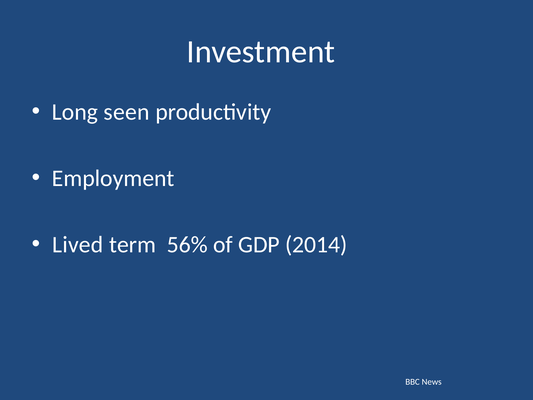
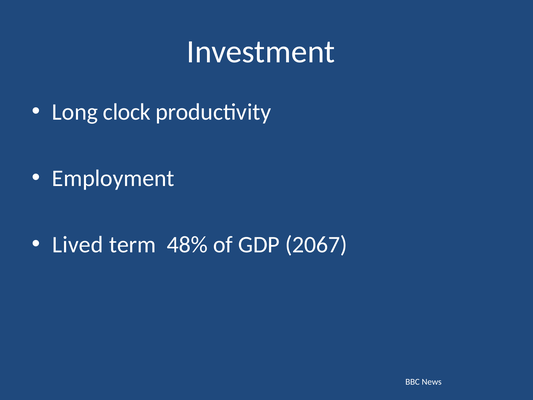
seen: seen -> clock
56%: 56% -> 48%
2014: 2014 -> 2067
